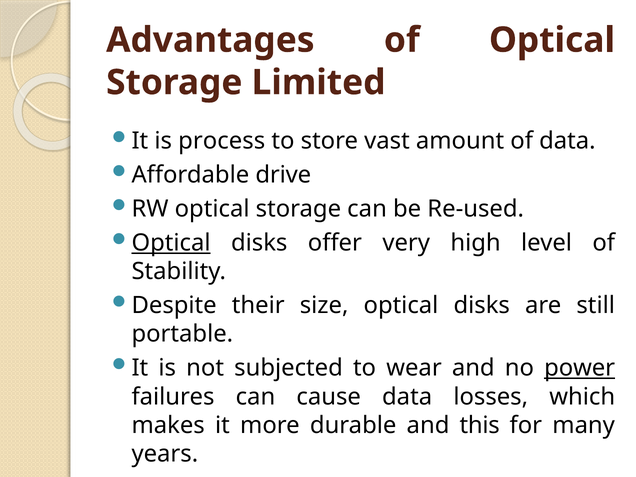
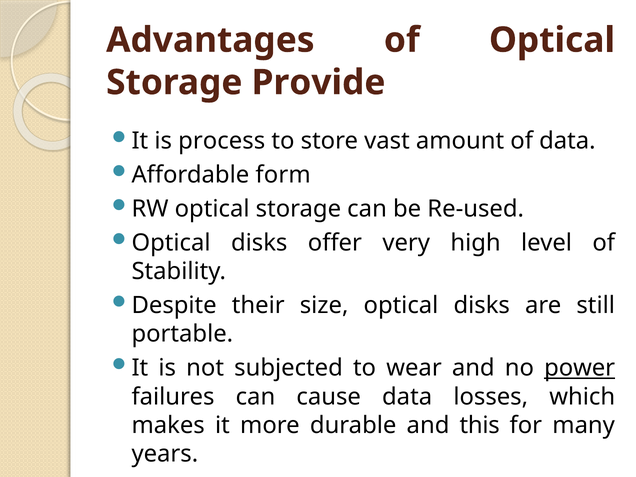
Limited: Limited -> Provide
drive: drive -> form
Optical at (171, 243) underline: present -> none
